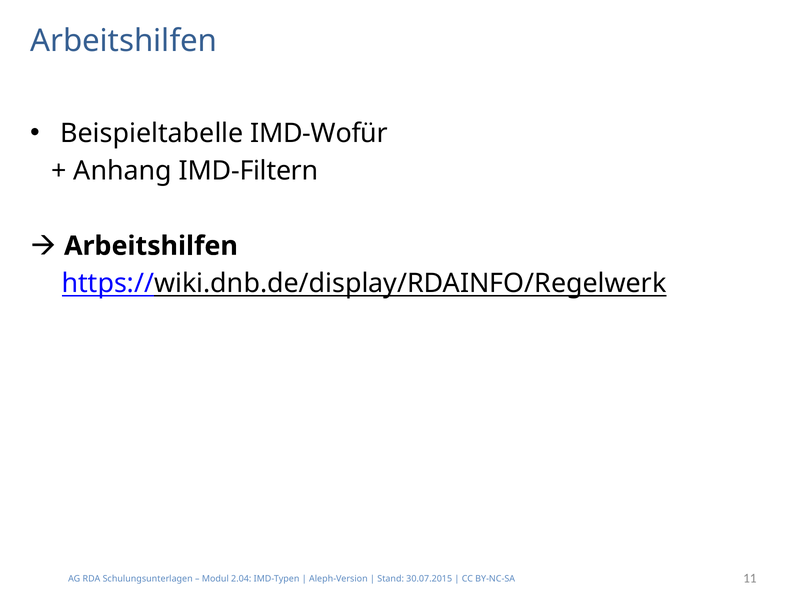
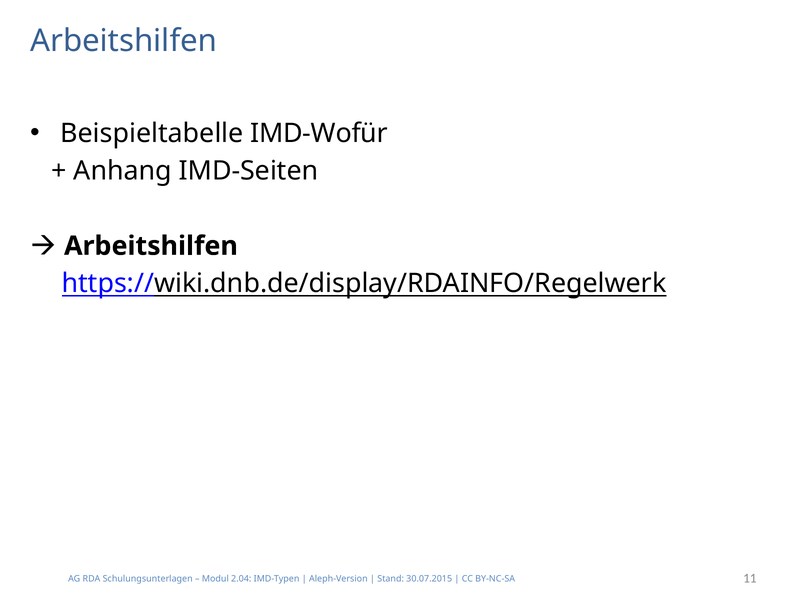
IMD-Filtern: IMD-Filtern -> IMD-Seiten
